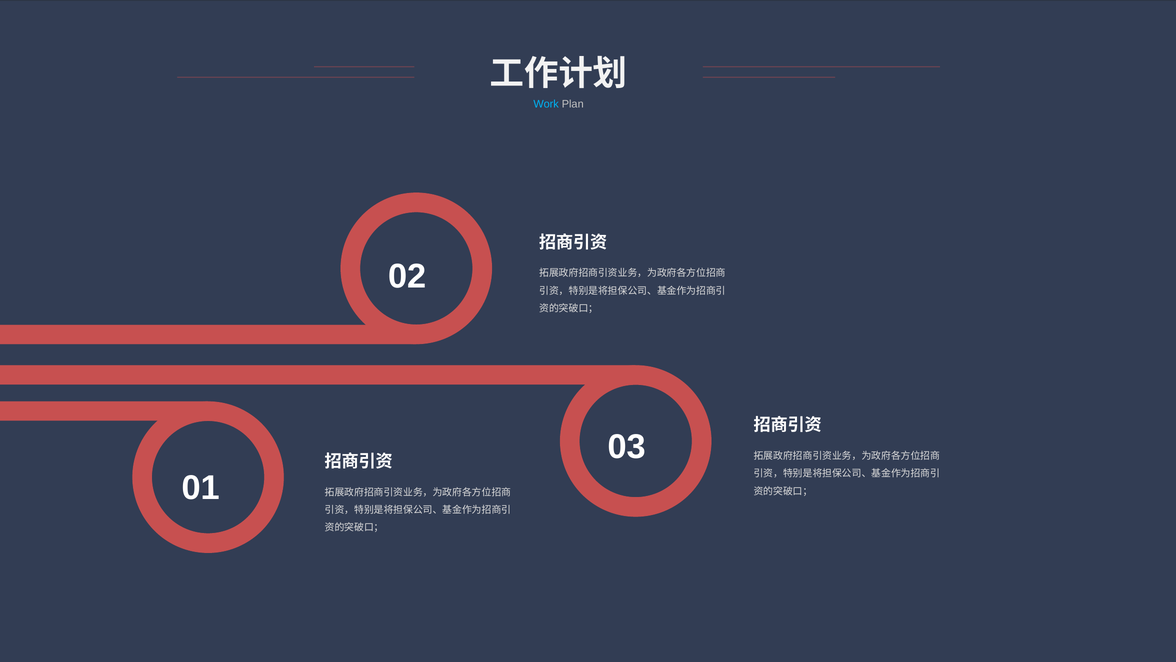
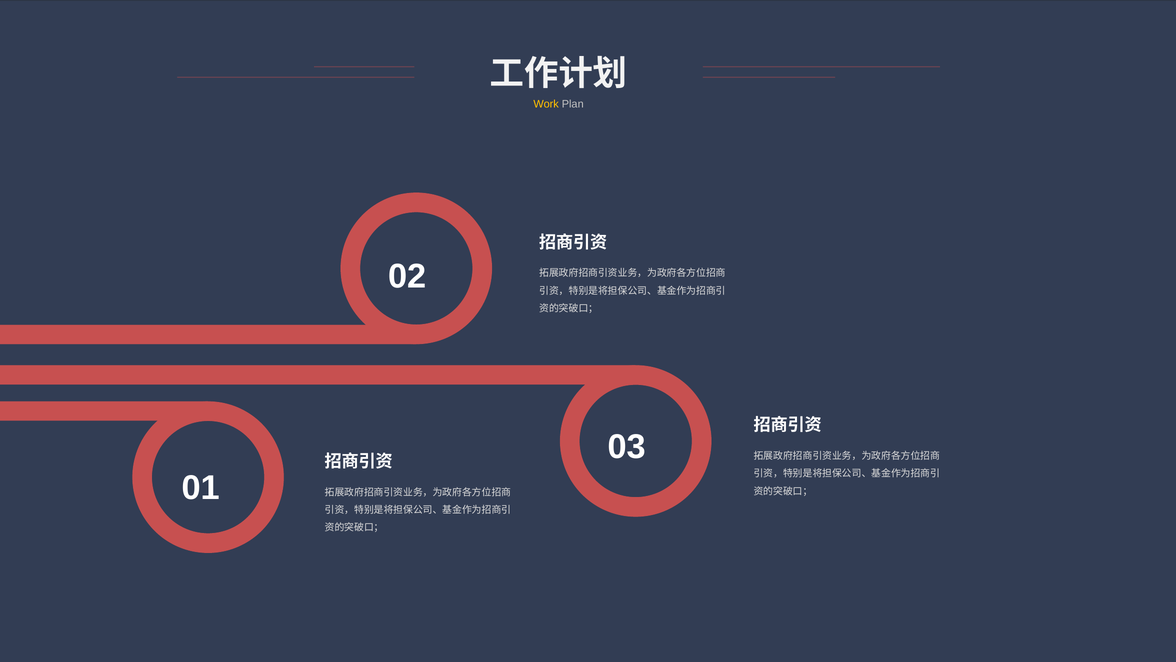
Work colour: light blue -> yellow
